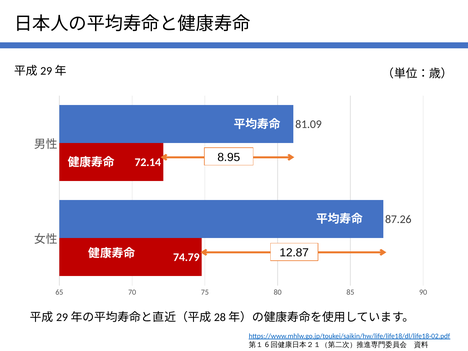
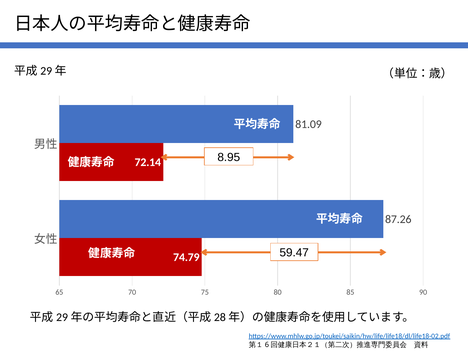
12.87: 12.87 -> 59.47
